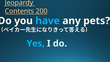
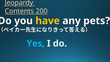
have colour: light blue -> yellow
